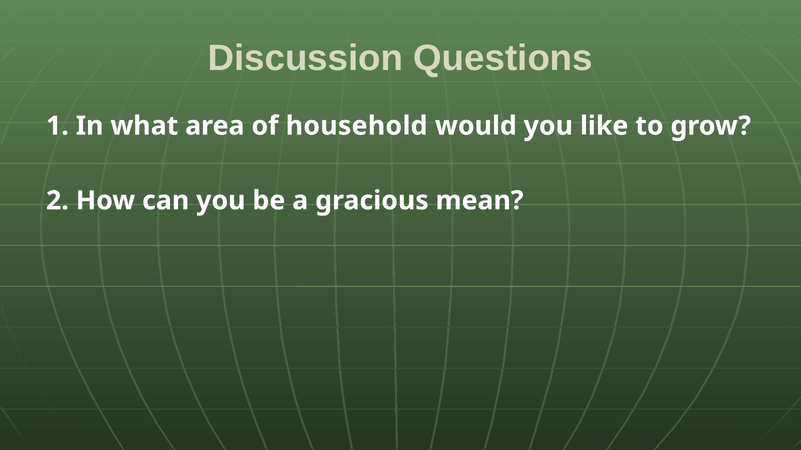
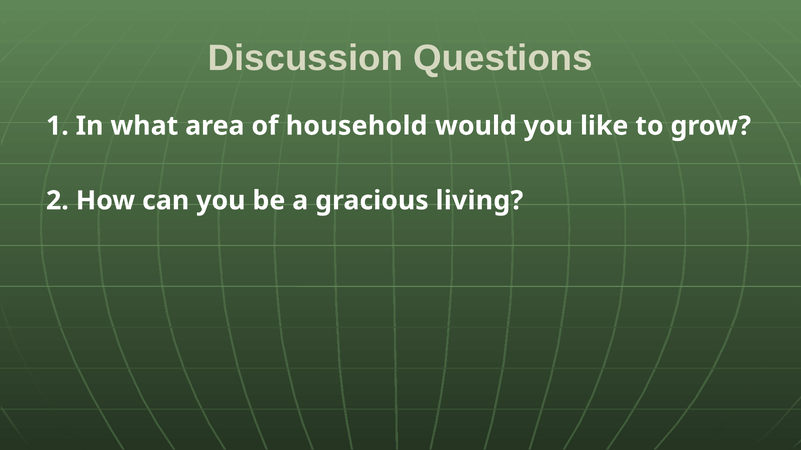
mean: mean -> living
